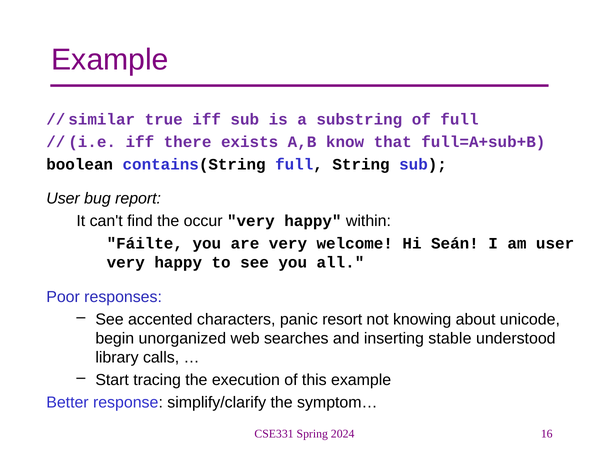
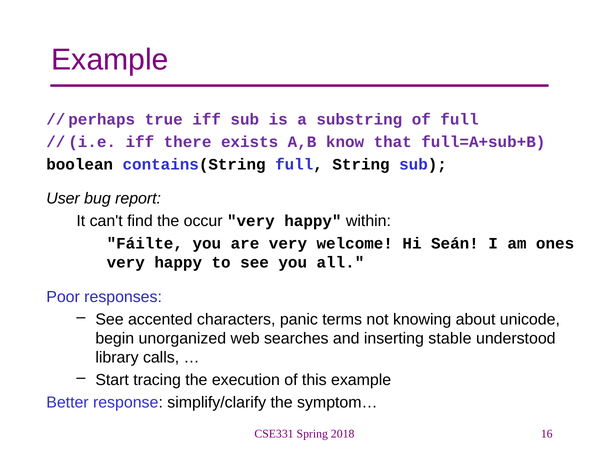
similar: similar -> perhaps
am user: user -> ones
resort: resort -> terms
2024: 2024 -> 2018
